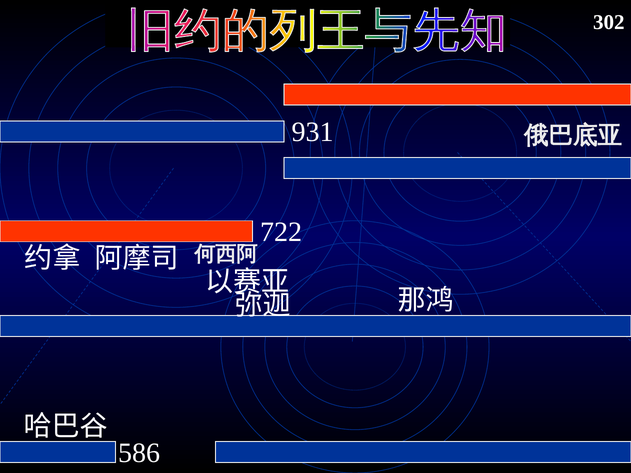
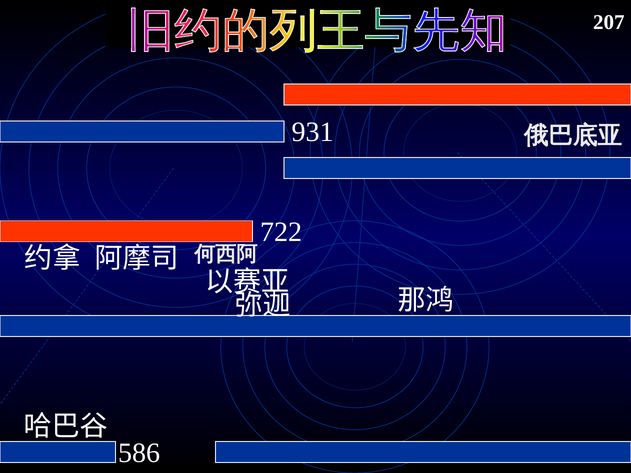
302: 302 -> 207
